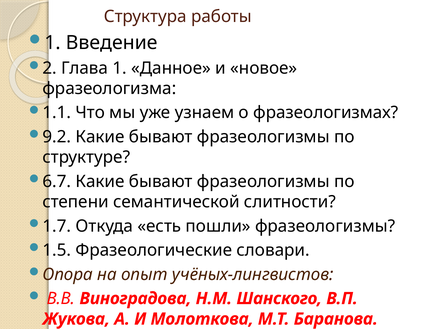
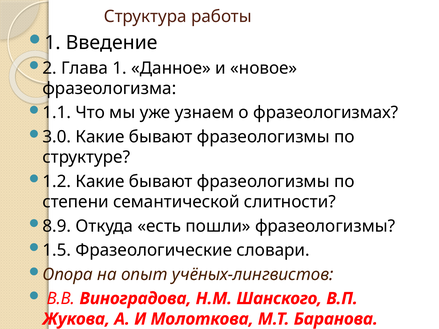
9.2: 9.2 -> 3.0
6.7: 6.7 -> 1.2
1.7: 1.7 -> 8.9
